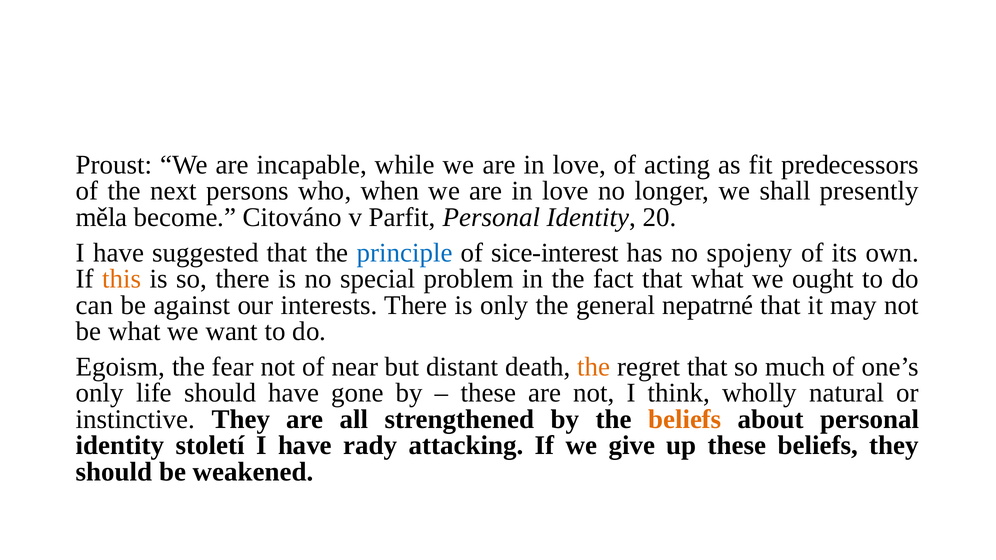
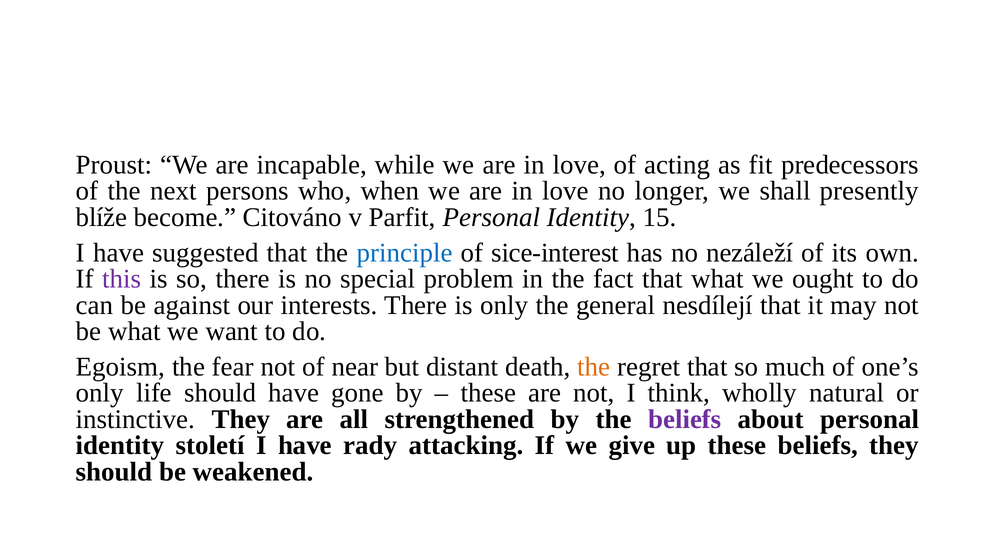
měla: měla -> blíže
20: 20 -> 15
spojeny: spojeny -> nezáleží
this colour: orange -> purple
nepatrné: nepatrné -> nesdílejí
beliefs at (685, 419) colour: orange -> purple
